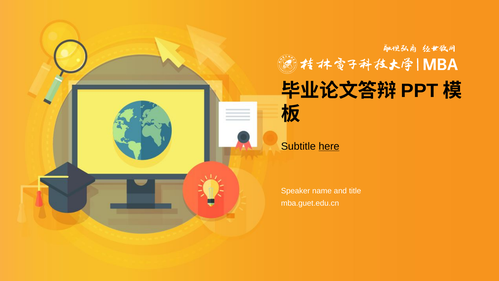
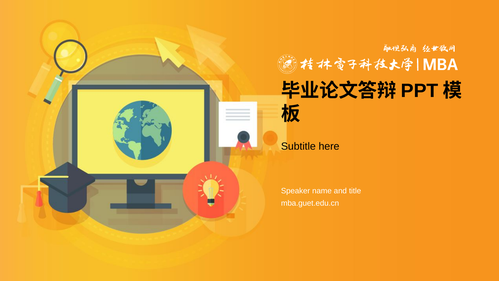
here underline: present -> none
